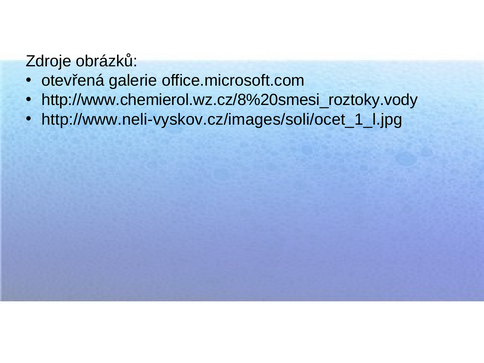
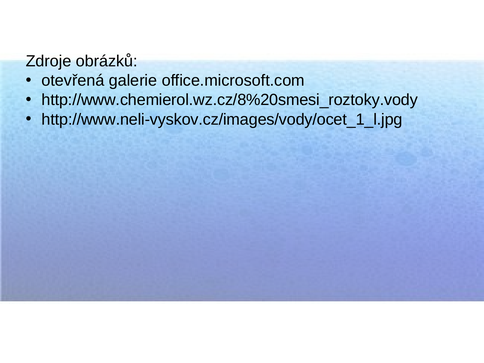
http://www.neli-vyskov.cz/images/soli/ocet_1_l.jpg: http://www.neli-vyskov.cz/images/soli/ocet_1_l.jpg -> http://www.neli-vyskov.cz/images/vody/ocet_1_l.jpg
